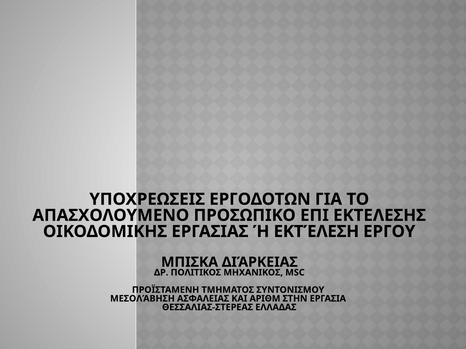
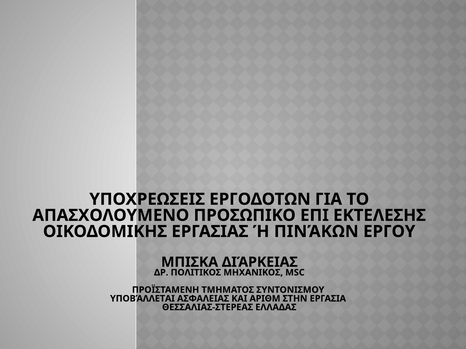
ΕΚΤΈΛΕΣΗ: ΕΚΤΈΛΕΣΗ -> ΠΙΝΆΚΩΝ
ΜΕΣΟΛΆΒΗΣΗ: ΜΕΣΟΛΆΒΗΣΗ -> ΥΠΟΒΆΛΛΕΤΑΙ
